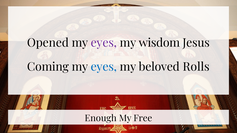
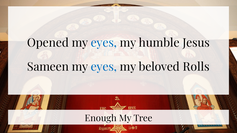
eyes at (104, 43) colour: purple -> blue
wisdom: wisdom -> humble
Coming: Coming -> Sameen
Free: Free -> Tree
